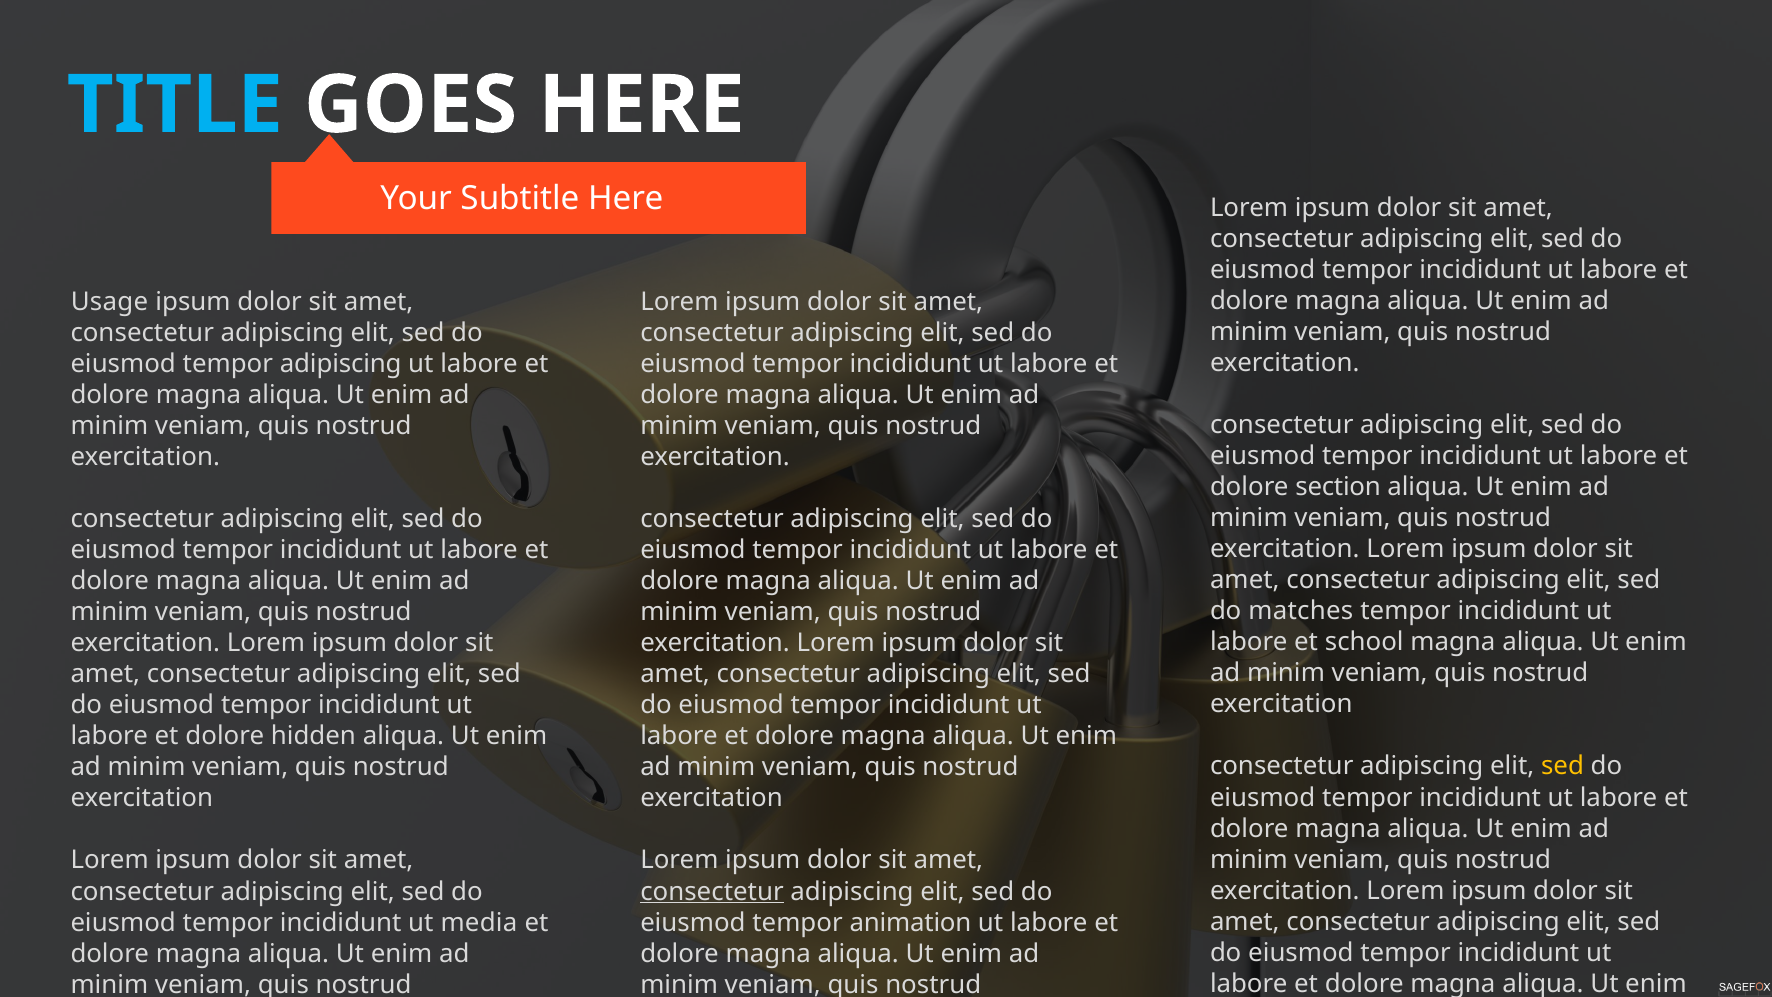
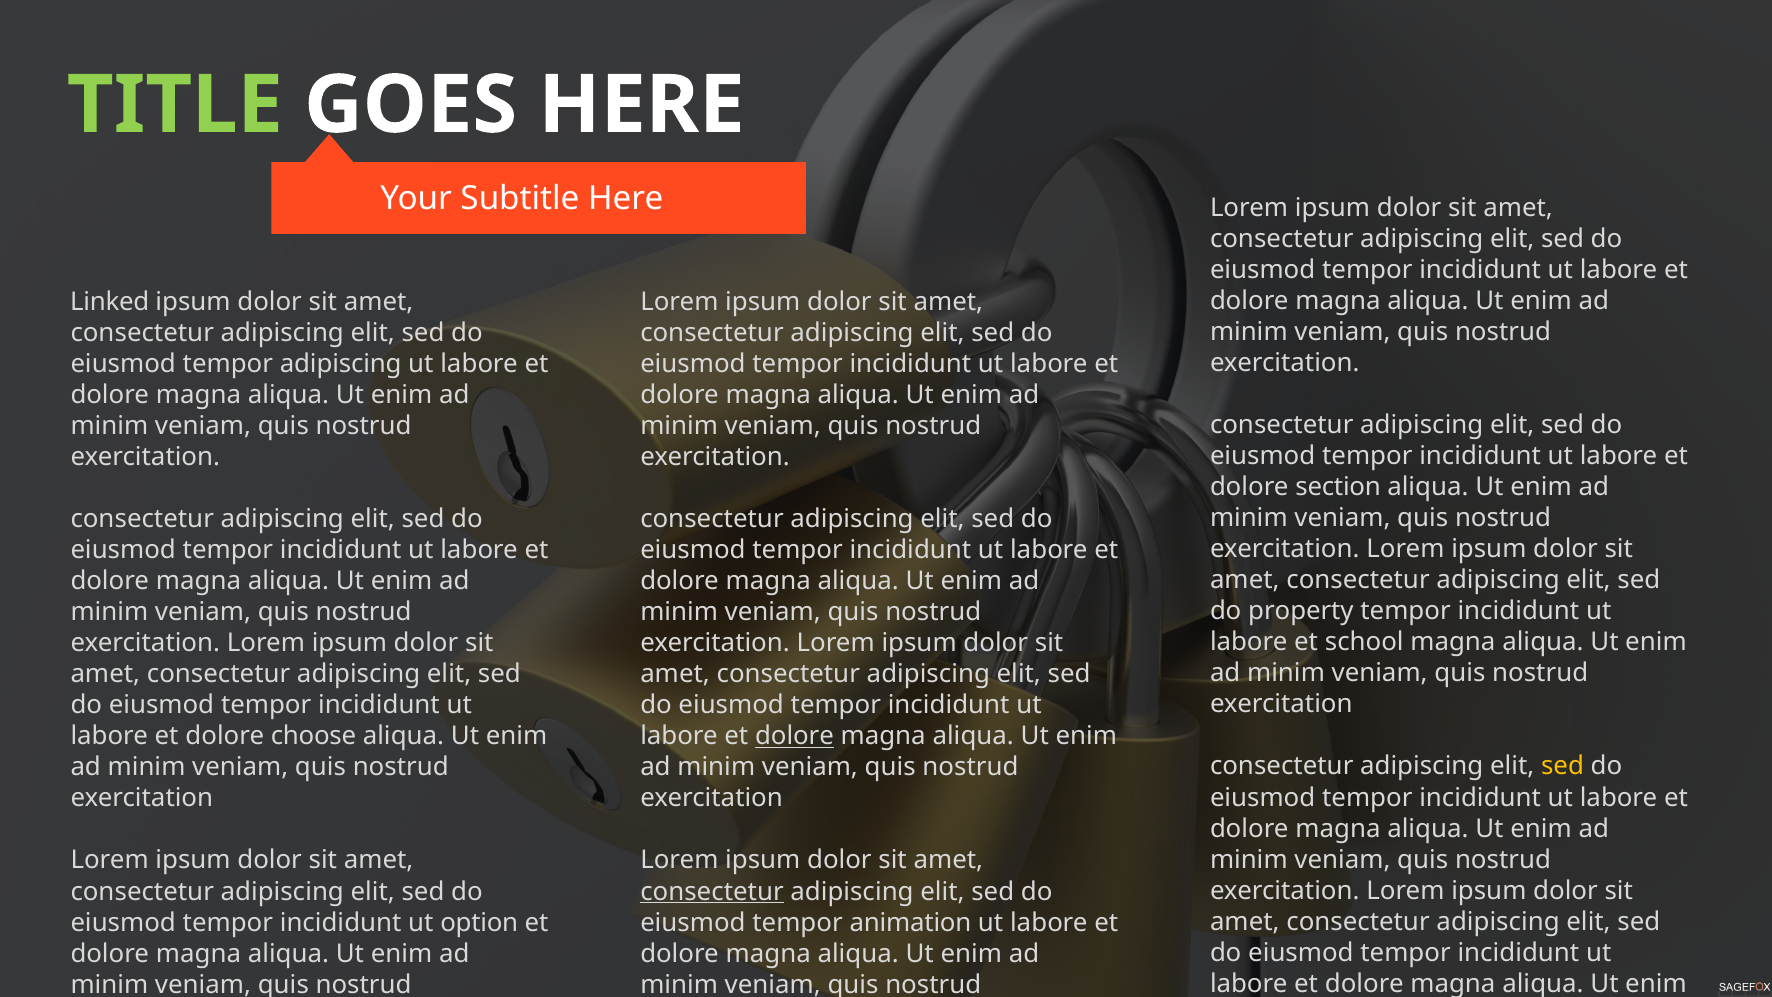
TITLE colour: light blue -> light green
Usage: Usage -> Linked
matches: matches -> property
hidden: hidden -> choose
dolore at (795, 736) underline: none -> present
media: media -> option
